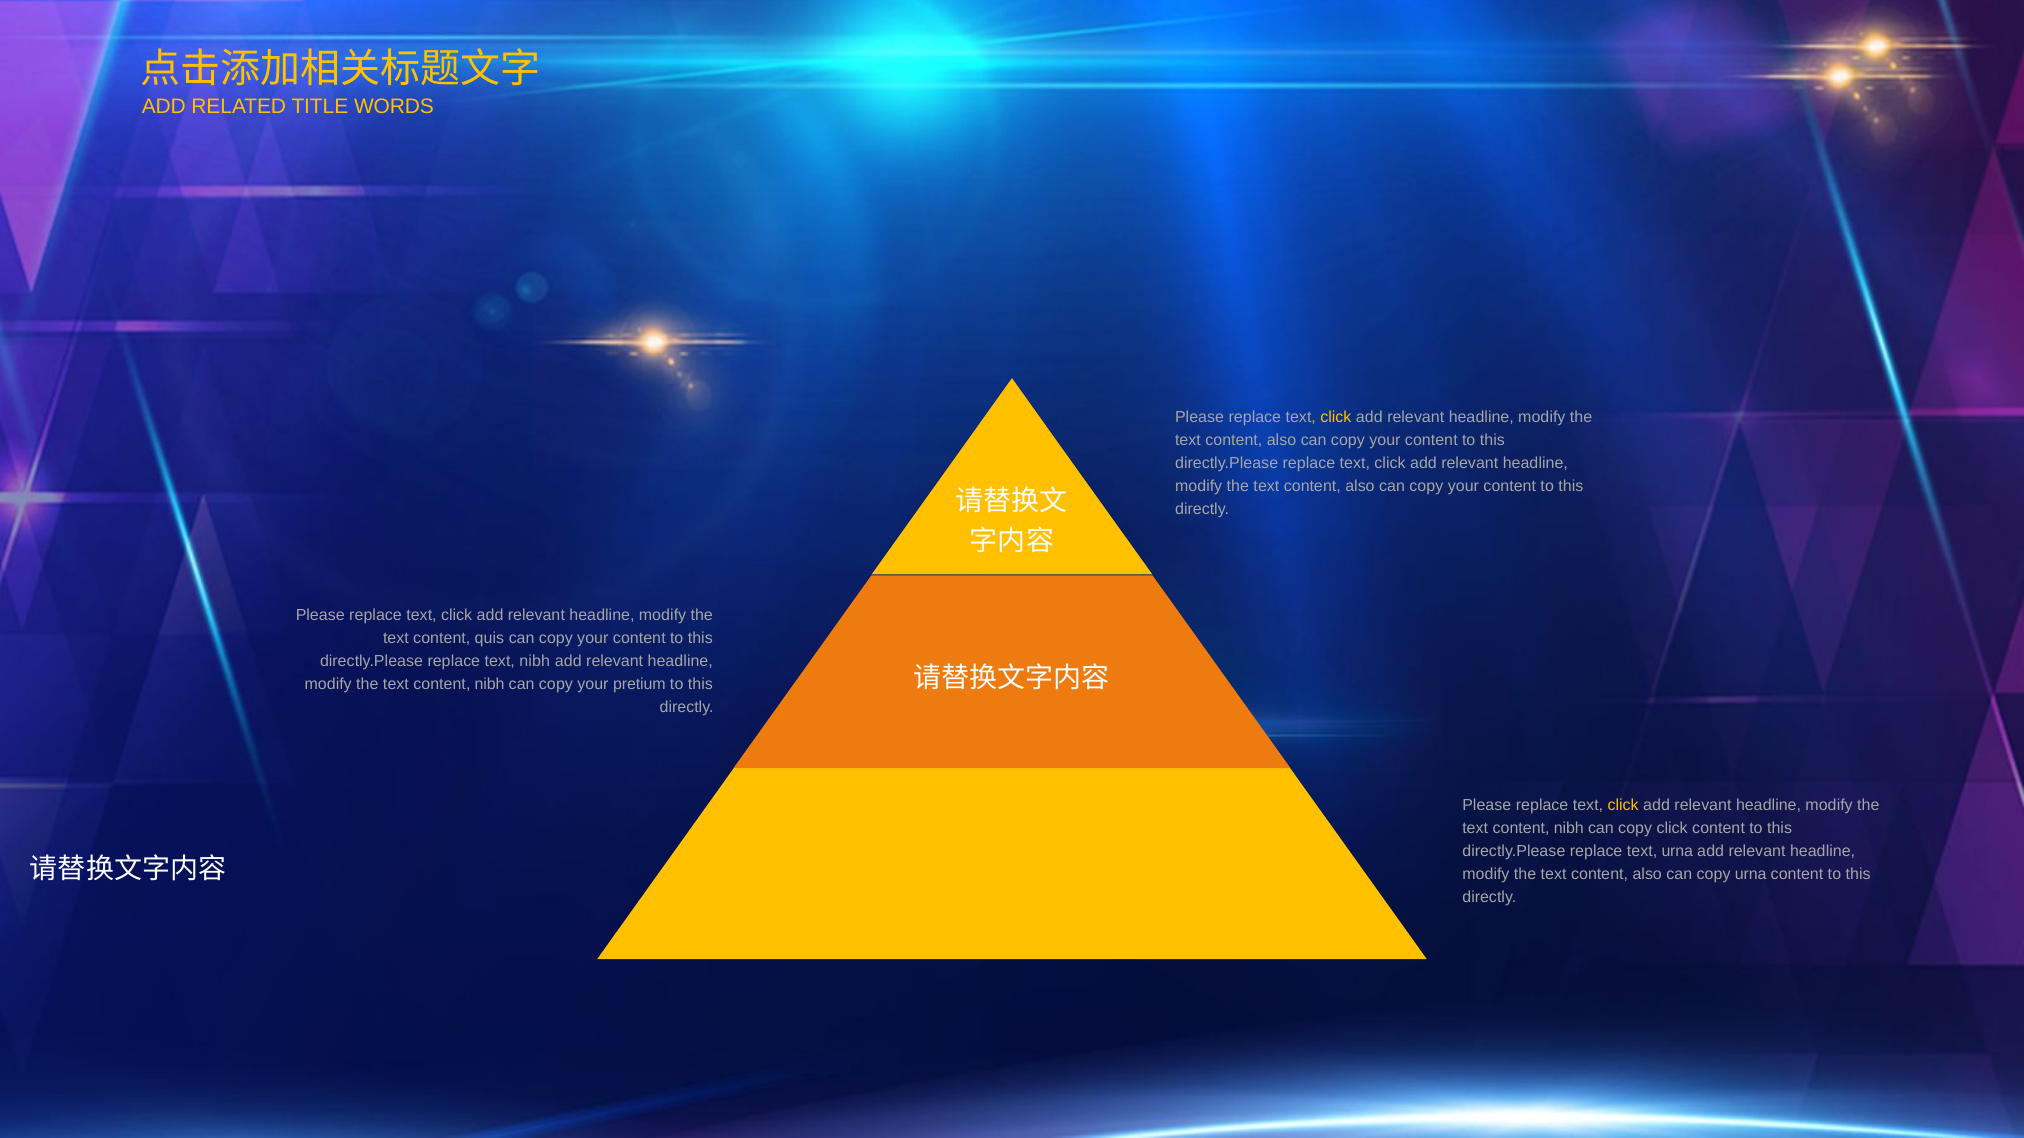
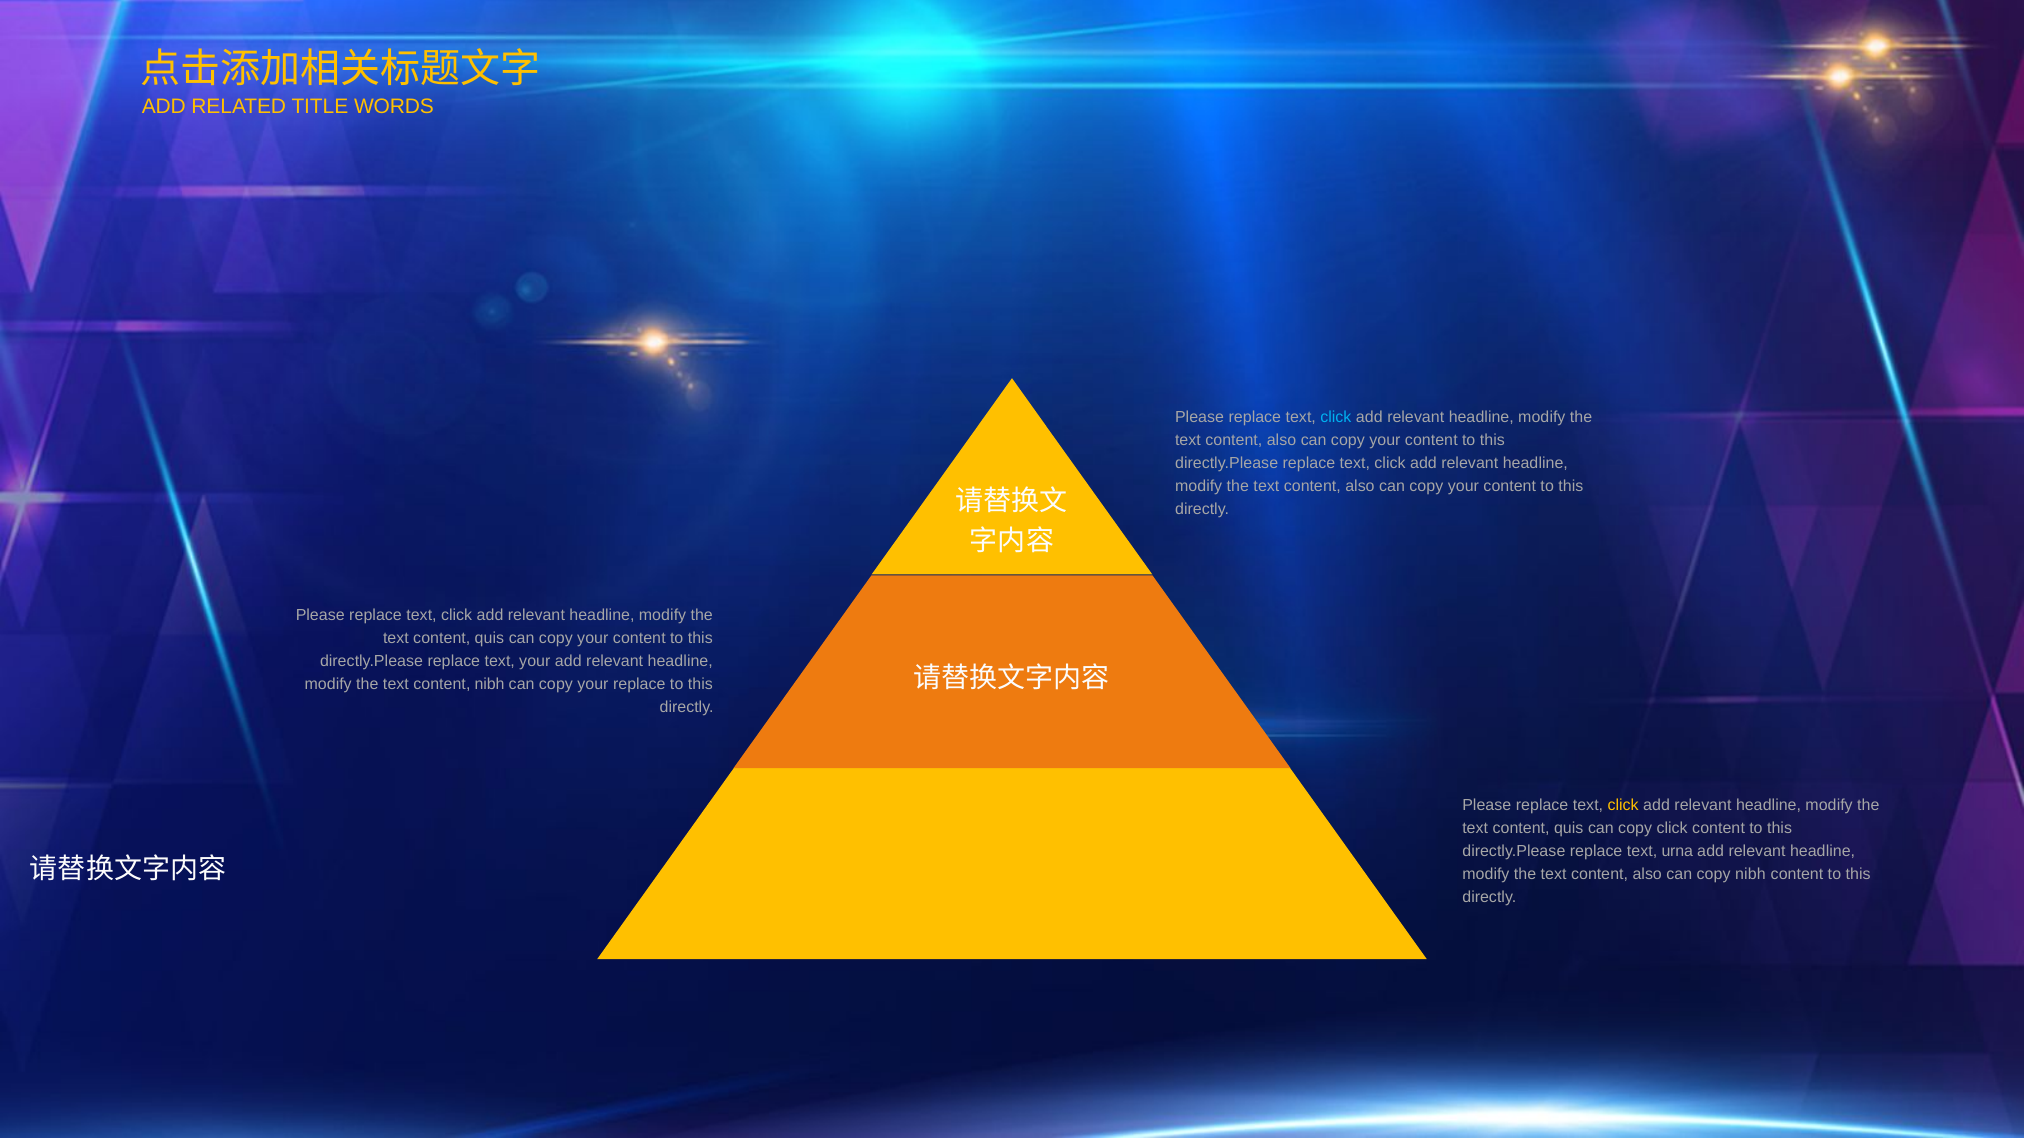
click at (1336, 417) colour: yellow -> light blue
text nibh: nibh -> your
your pretium: pretium -> replace
nibh at (1569, 829): nibh -> quis
copy urna: urna -> nibh
